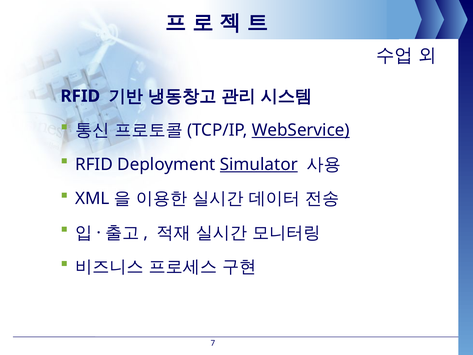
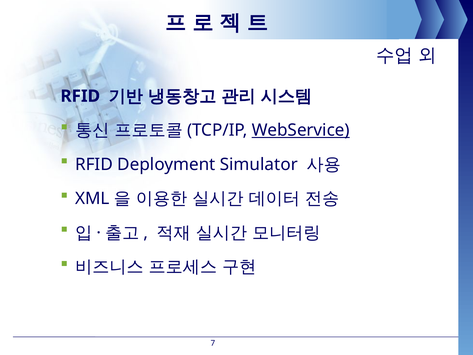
Simulator underline: present -> none
